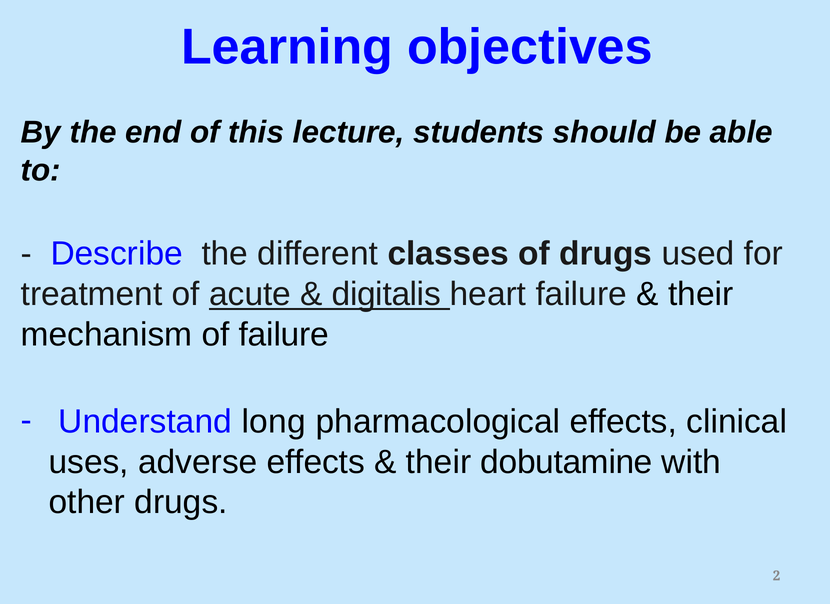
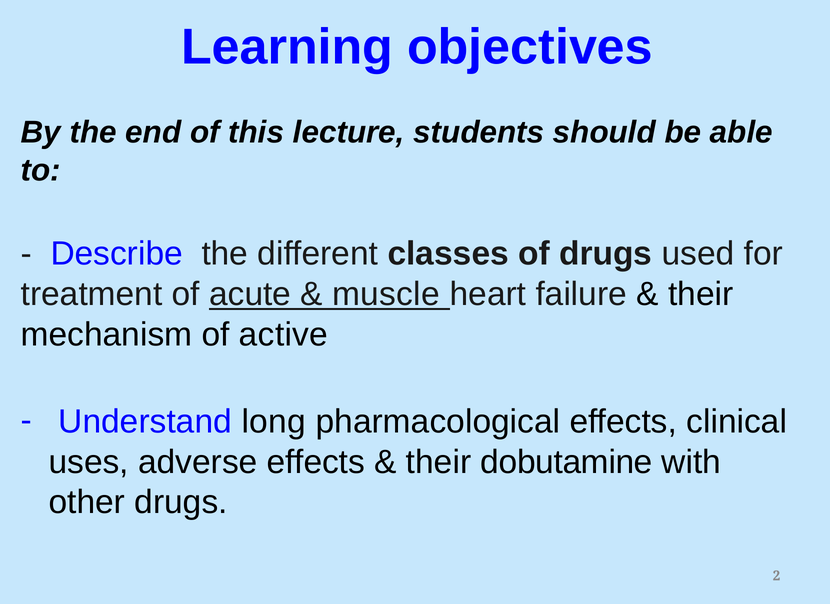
digitalis: digitalis -> muscle
of failure: failure -> active
